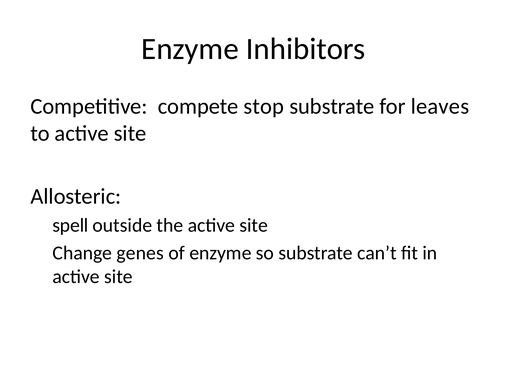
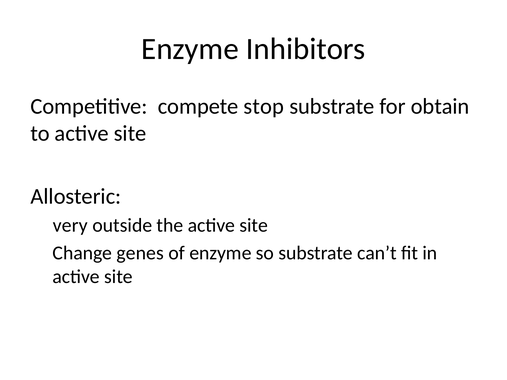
leaves: leaves -> obtain
spell: spell -> very
